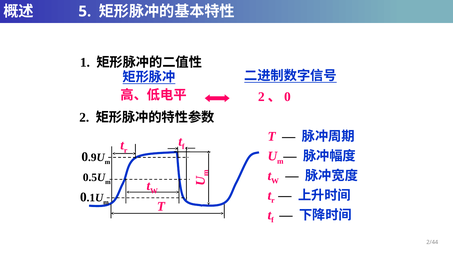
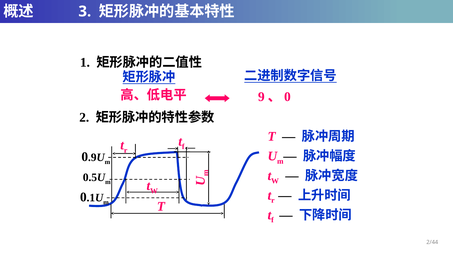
5: 5 -> 3
2 at (261, 97): 2 -> 9
